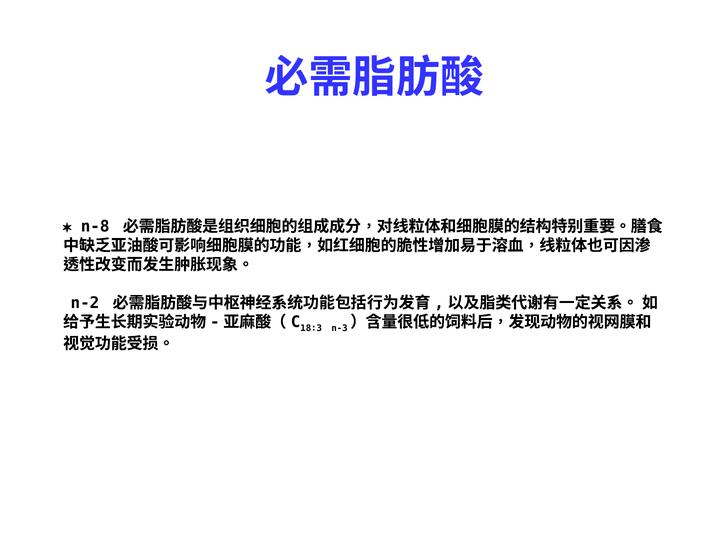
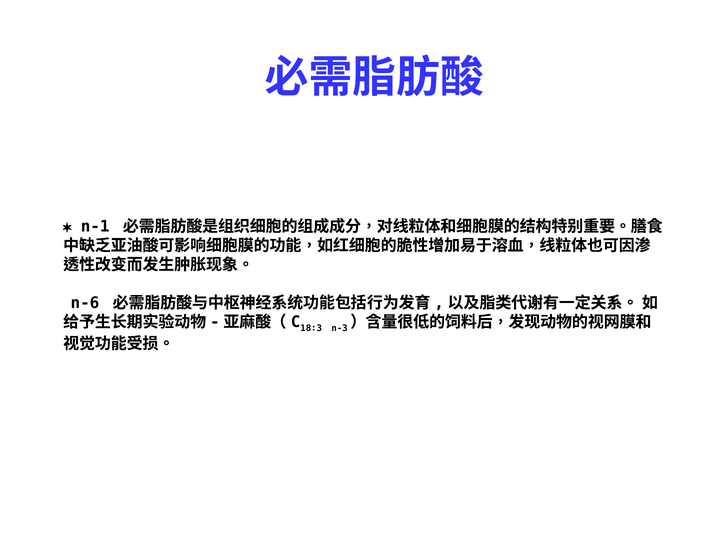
n-8: n-8 -> n-1
n-2: n-2 -> n-6
